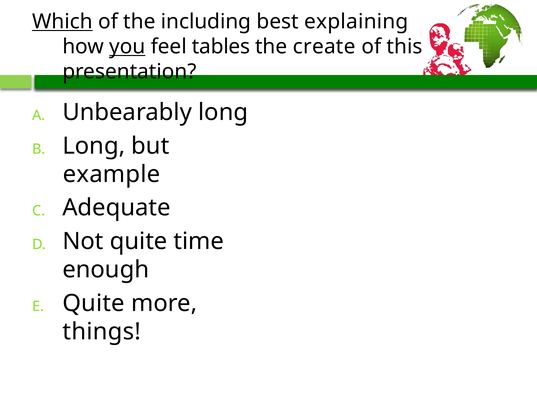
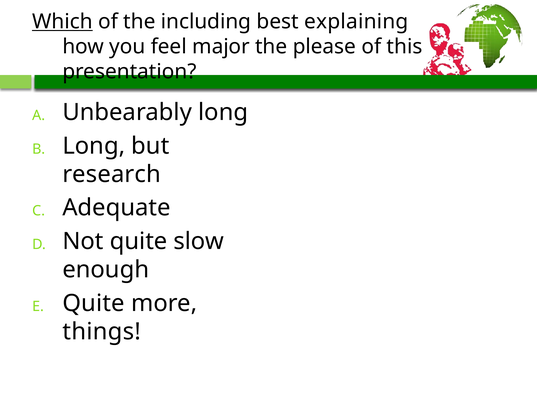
you underline: present -> none
tables: tables -> major
create: create -> please
example: example -> research
time: time -> slow
